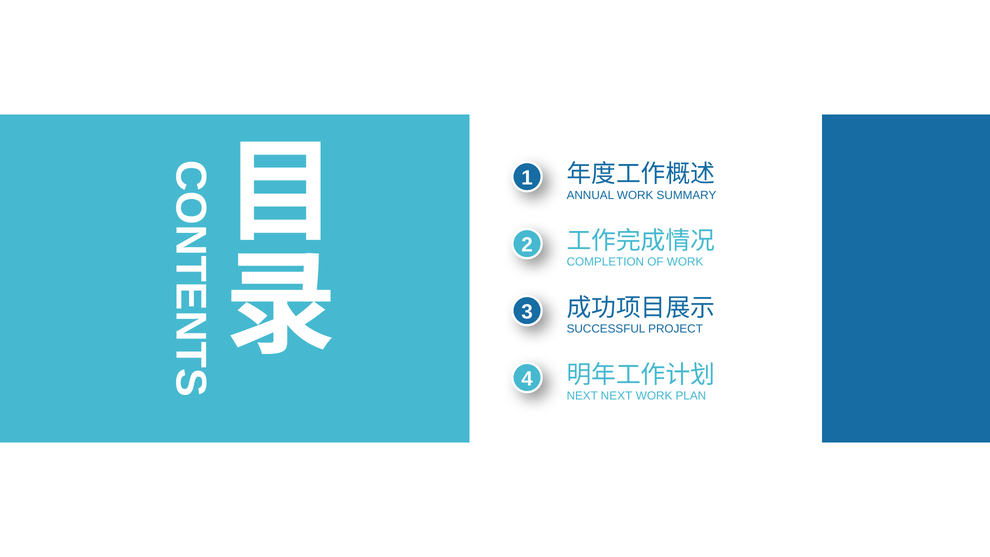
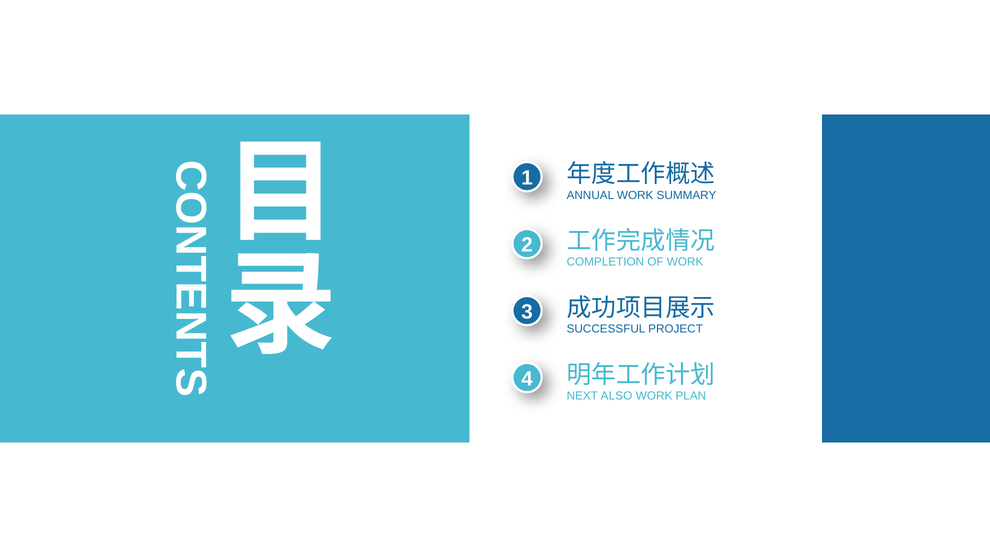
NEXT NEXT: NEXT -> ALSO
